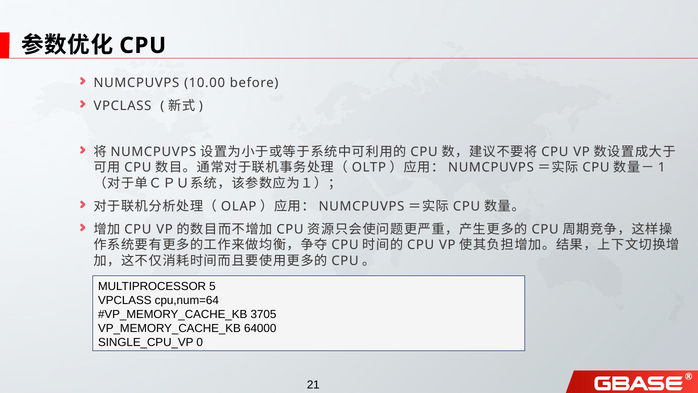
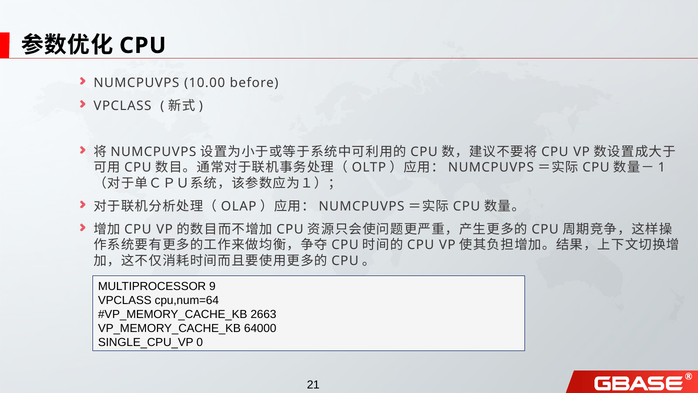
5: 5 -> 9
3705: 3705 -> 2663
